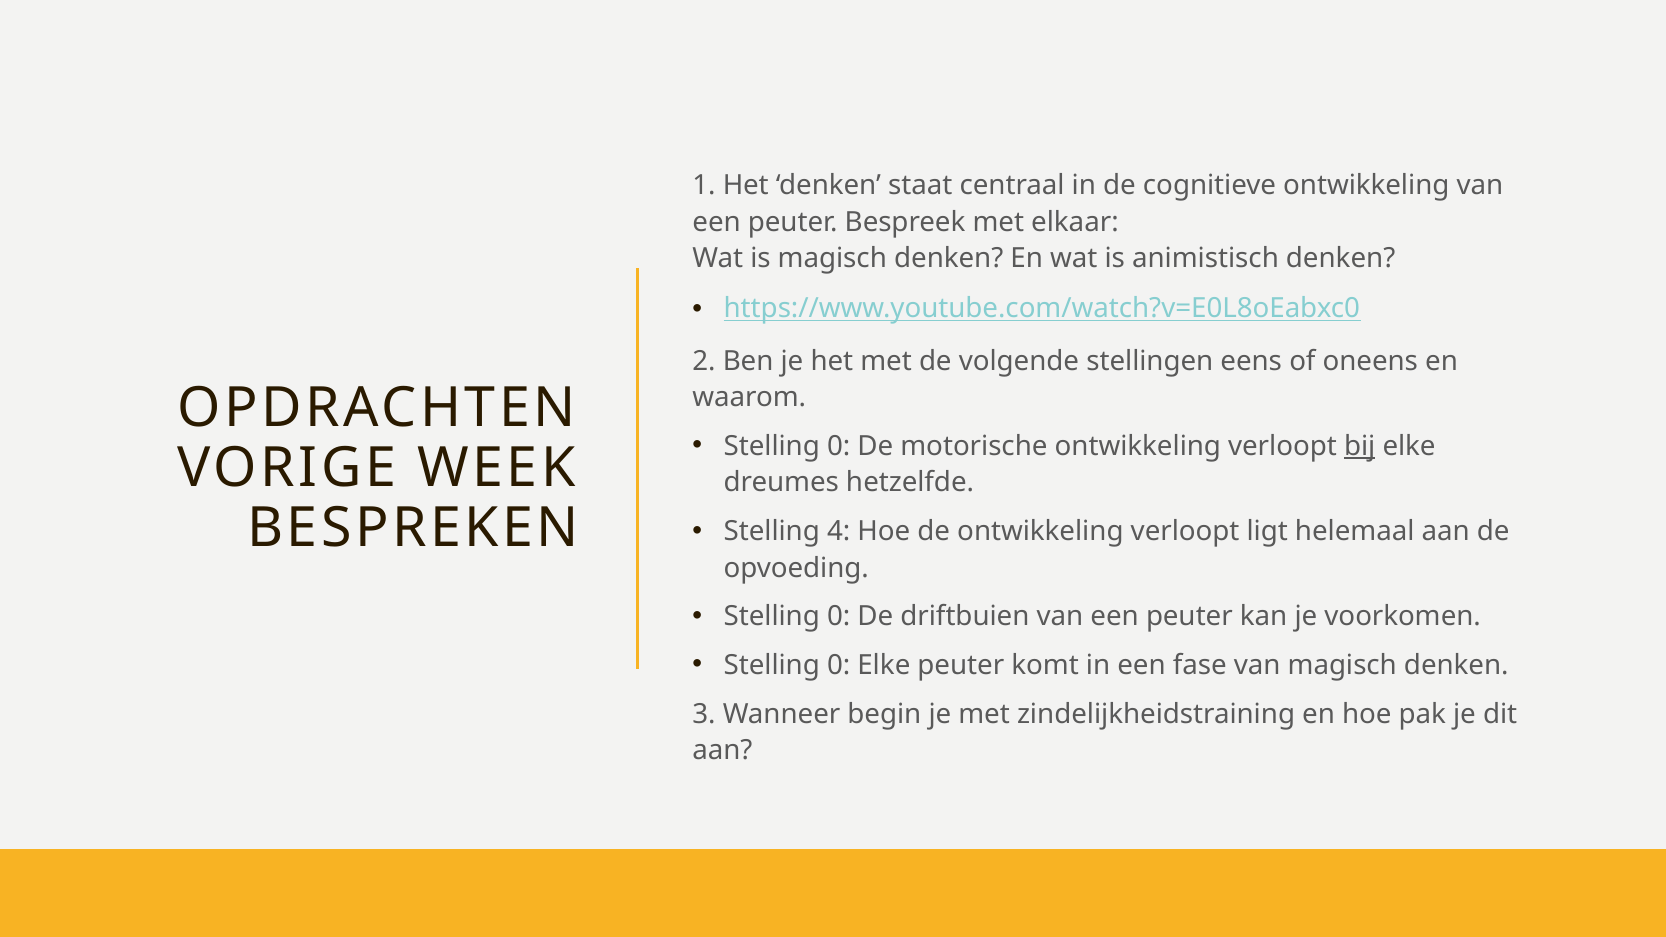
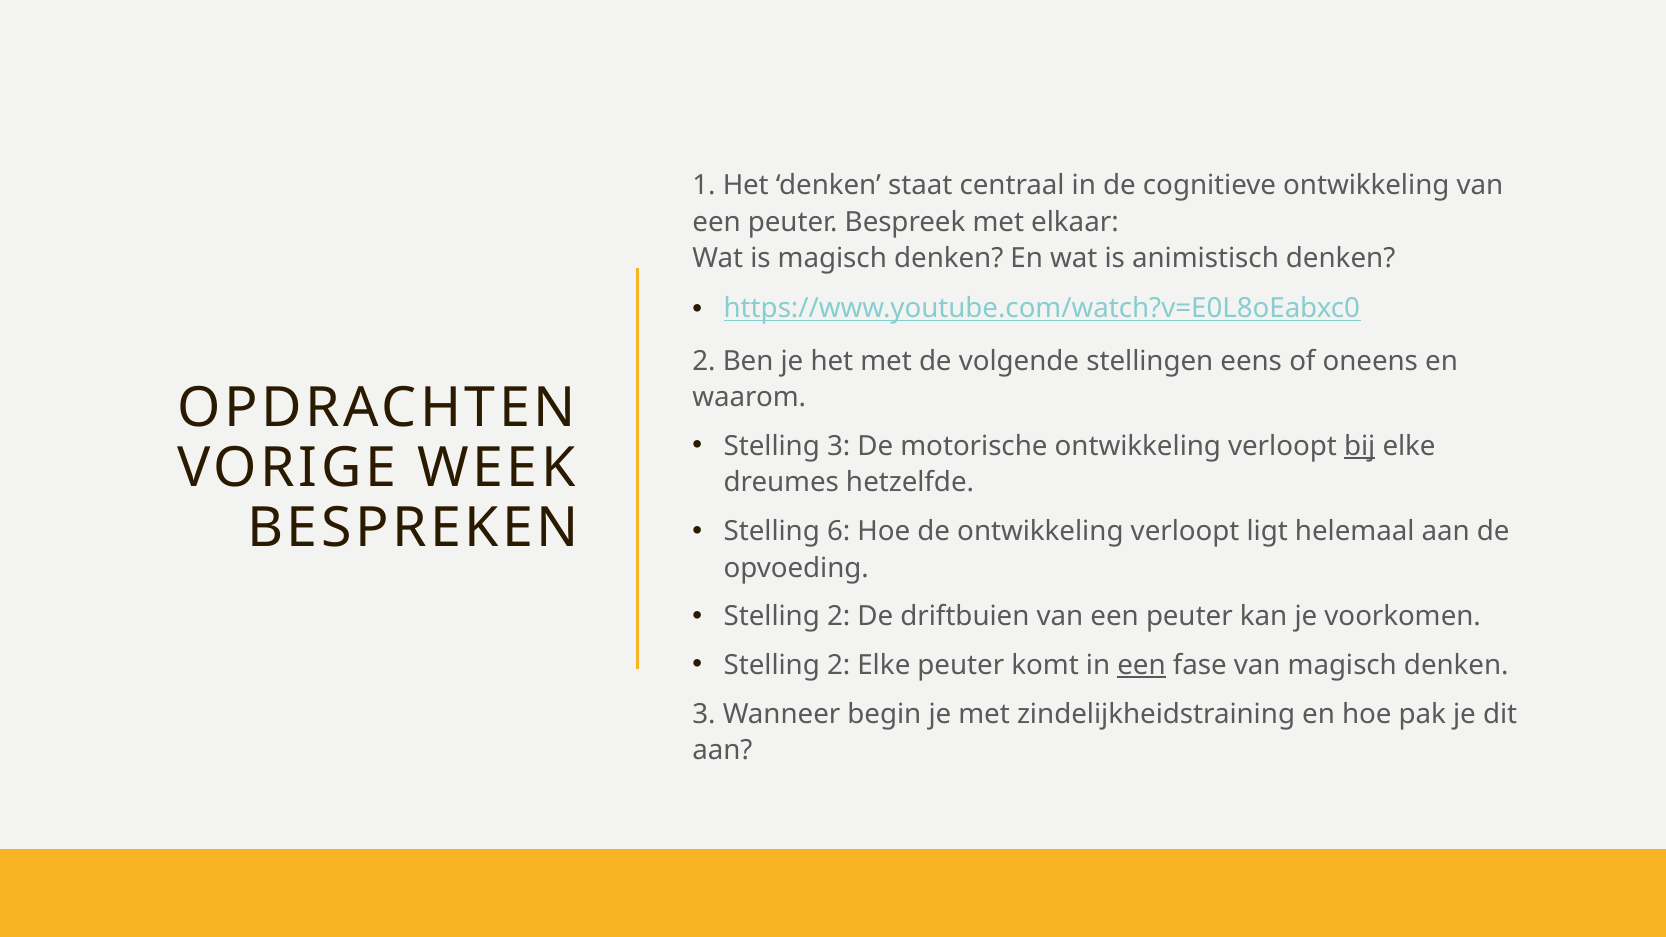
0 at (839, 446): 0 -> 3
4: 4 -> 6
0 at (839, 617): 0 -> 2
0 at (839, 665): 0 -> 2
een at (1141, 665) underline: none -> present
